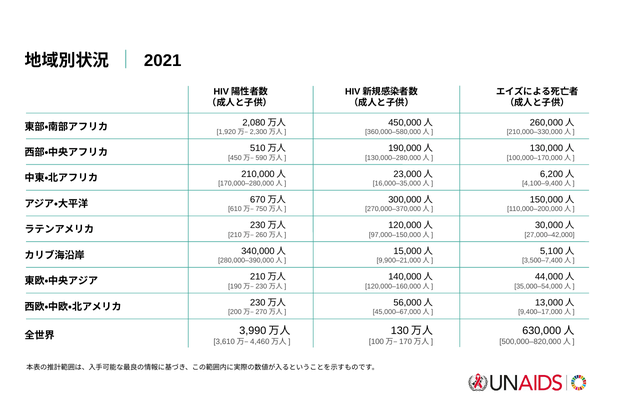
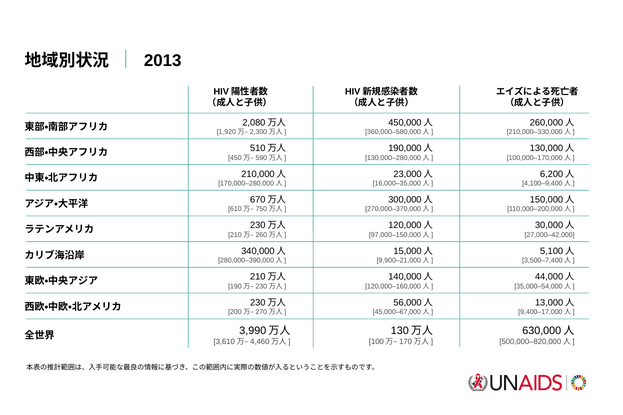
2021: 2021 -> 2013
